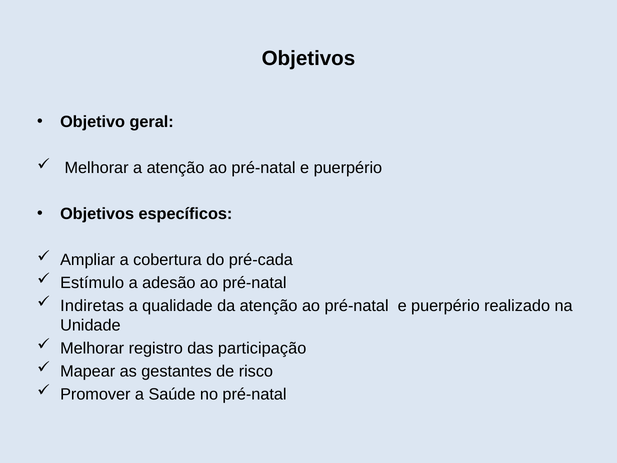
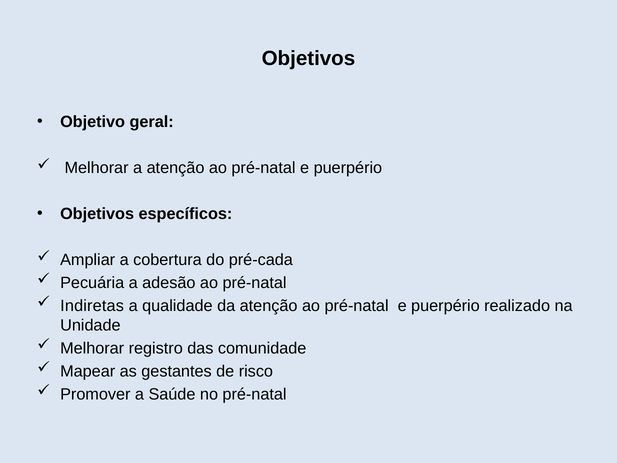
Estímulo: Estímulo -> Pecuária
participação: participação -> comunidade
